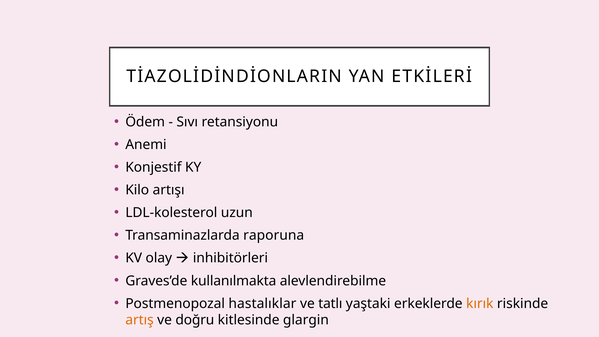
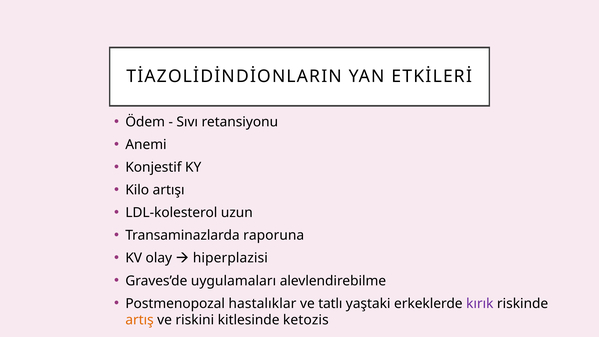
inhibitörleri: inhibitörleri -> hiperplazisi
kullanılmakta: kullanılmakta -> uygulamaları
kırık colour: orange -> purple
doğru: doğru -> riskini
glargin: glargin -> ketozis
